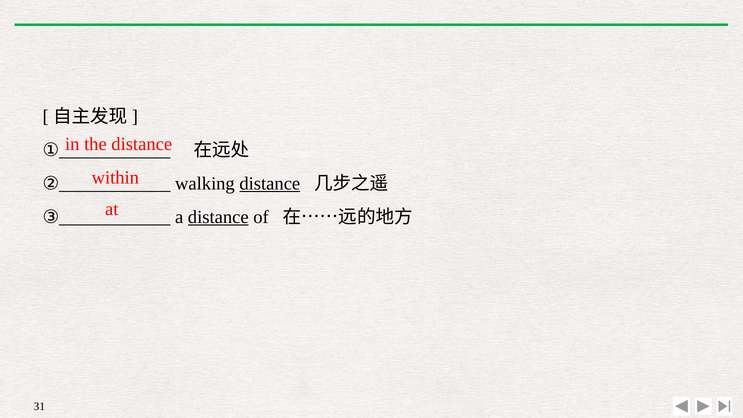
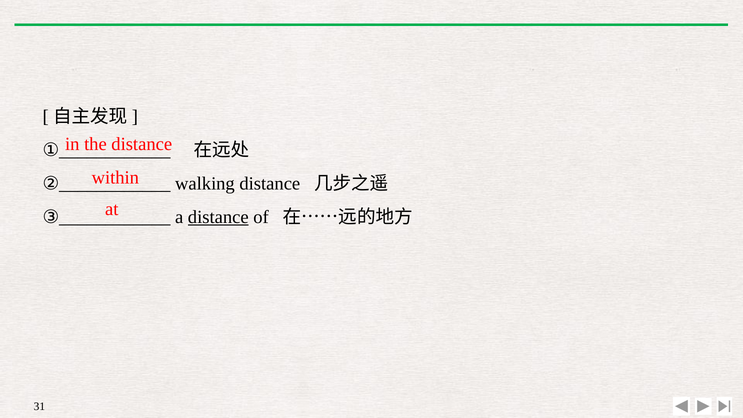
distance at (270, 184) underline: present -> none
